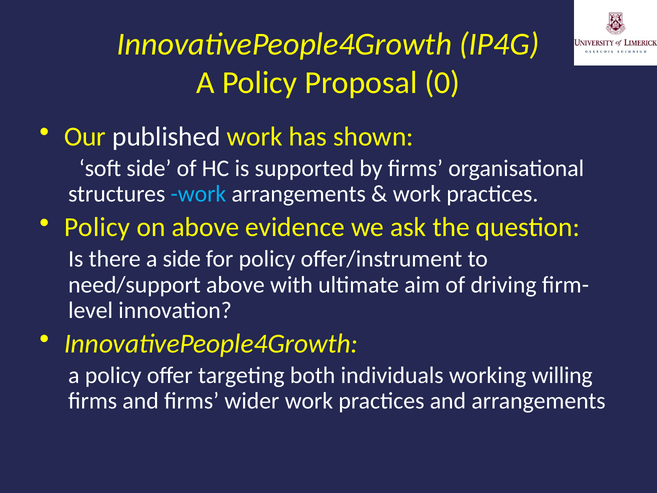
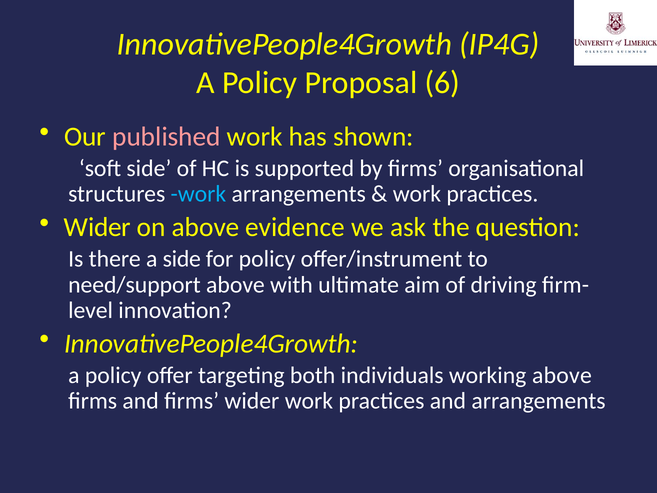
0: 0 -> 6
published colour: white -> pink
Policy at (97, 227): Policy -> Wider
working willing: willing -> above
